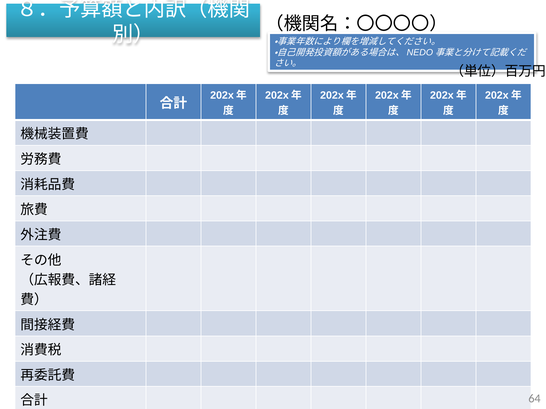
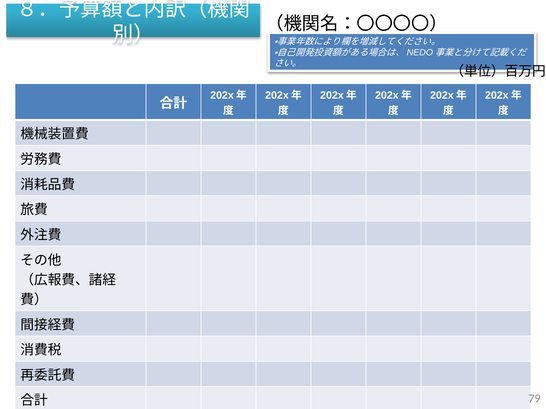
64: 64 -> 79
